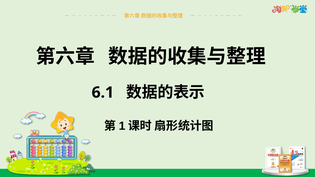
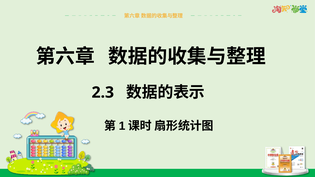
6.1: 6.1 -> 2.3
